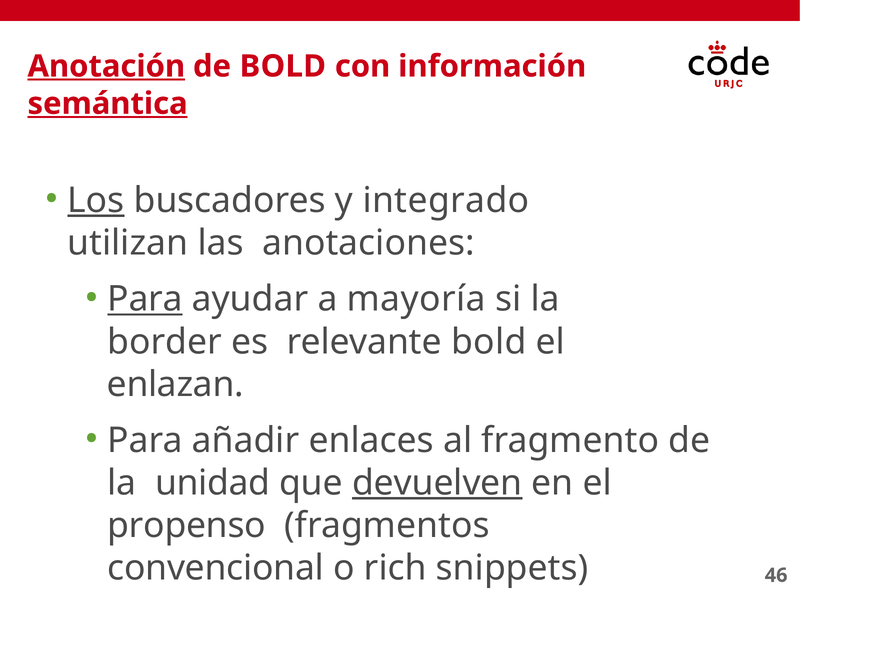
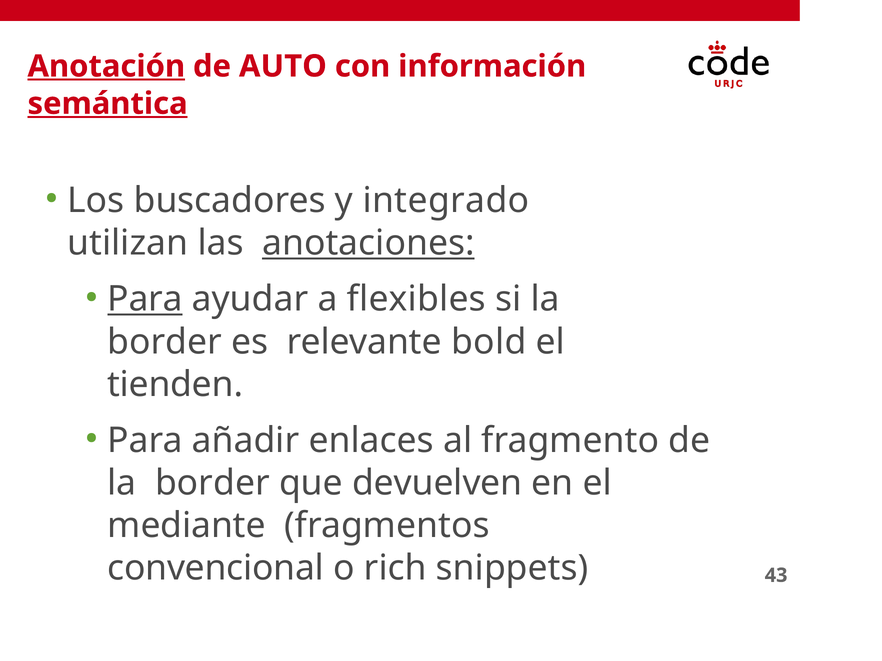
de BOLD: BOLD -> AUTO
Los underline: present -> none
anotaciones underline: none -> present
mayoría: mayoría -> flexibles
enlazan: enlazan -> tienden
unidad at (213, 483): unidad -> border
devuelven underline: present -> none
propenso: propenso -> mediante
46: 46 -> 43
